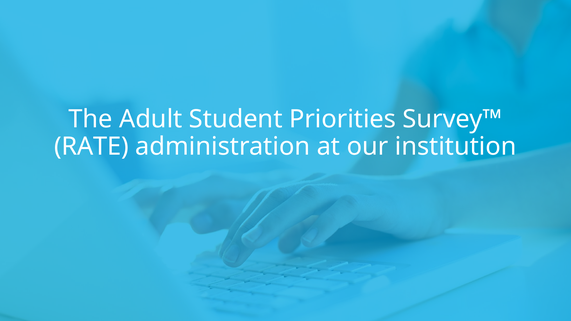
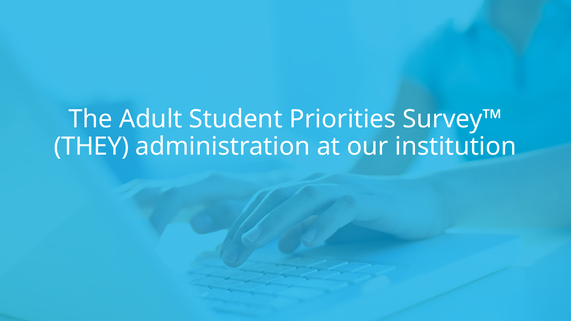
RATE: RATE -> THEY
